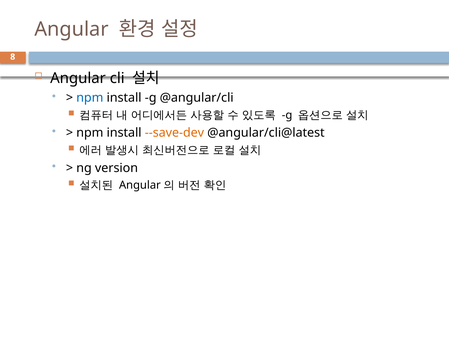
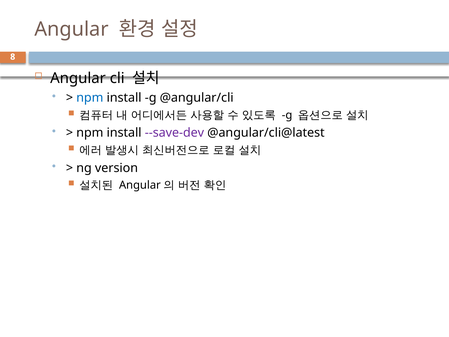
--save-dev colour: orange -> purple
